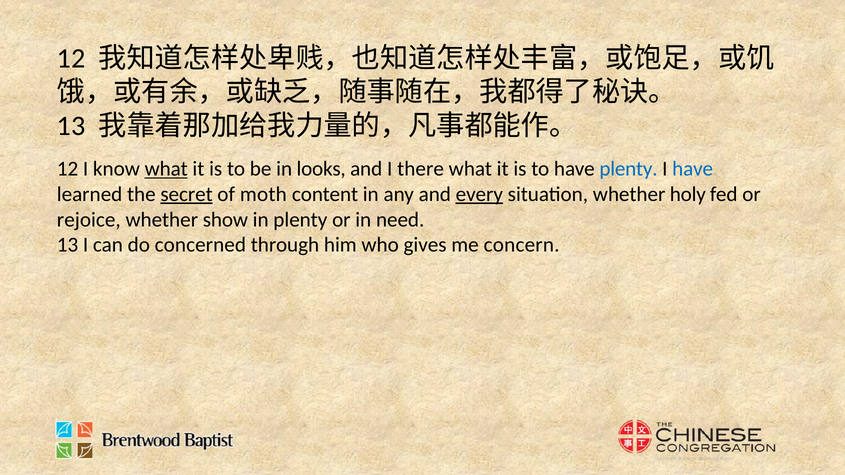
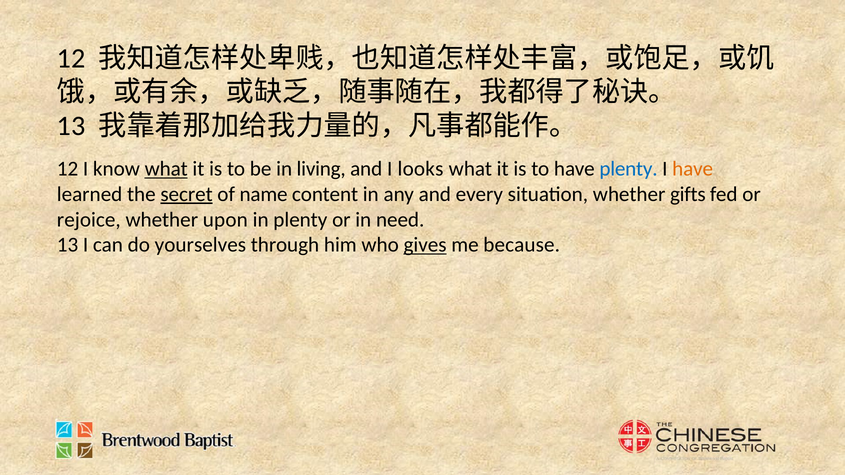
looks: looks -> living
there: there -> looks
have at (693, 169) colour: blue -> orange
moth: moth -> name
every underline: present -> none
holy: holy -> gifts
show: show -> upon
concerned: concerned -> yourselves
gives underline: none -> present
concern: concern -> because
